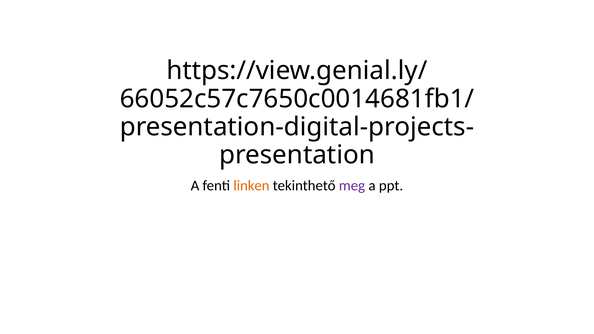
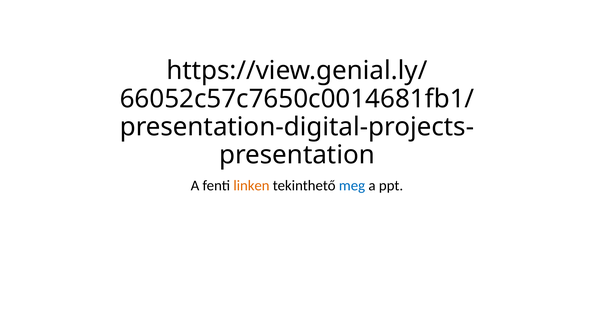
meg colour: purple -> blue
